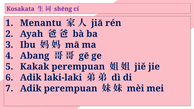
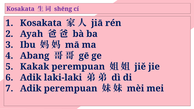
Menantu at (41, 23): Menantu -> Kosakata
